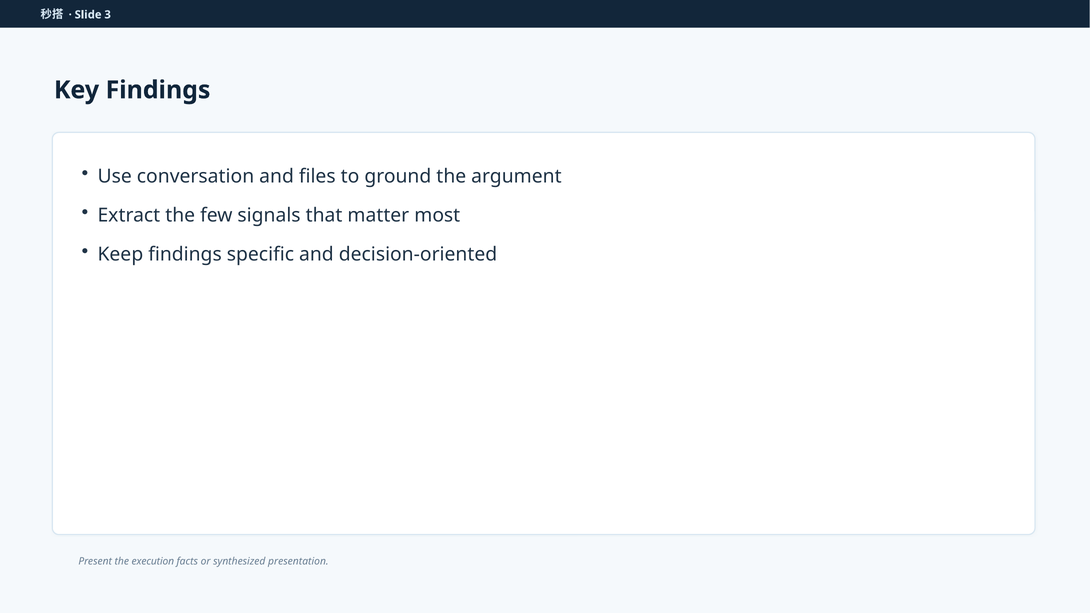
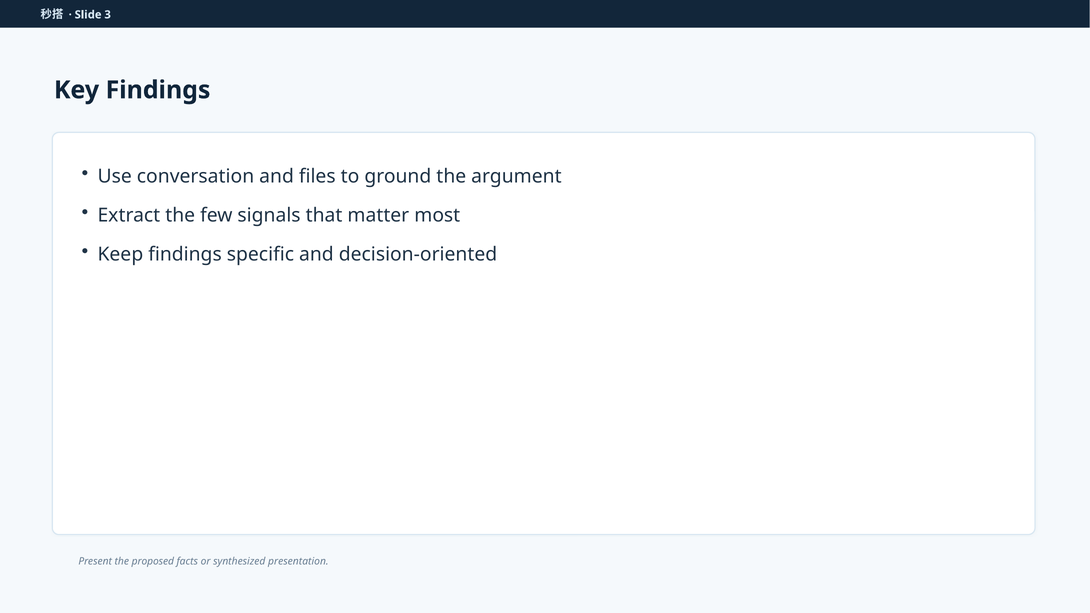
execution: execution -> proposed
